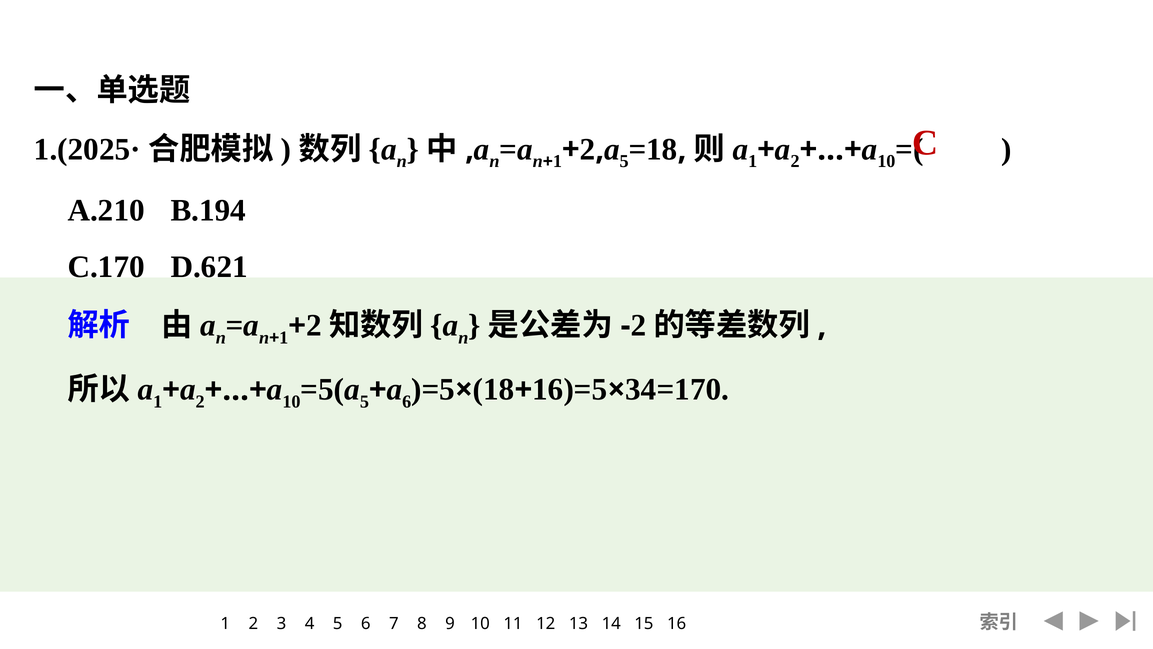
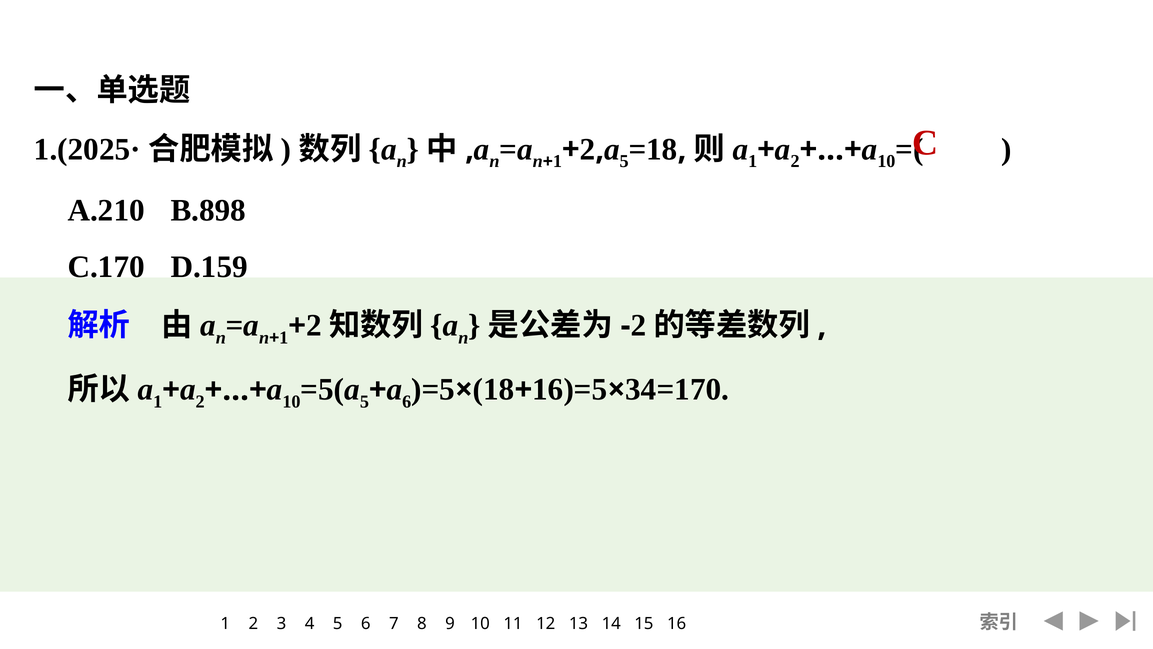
B.194: B.194 -> B.898
D.621: D.621 -> D.159
